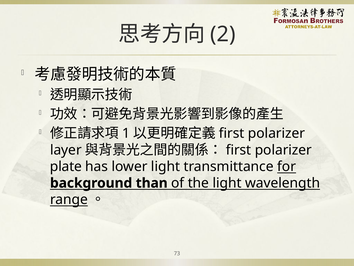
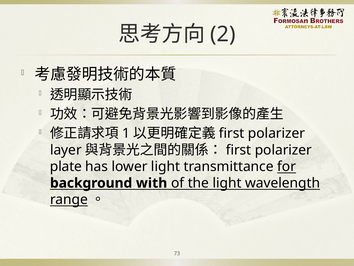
than: than -> with
